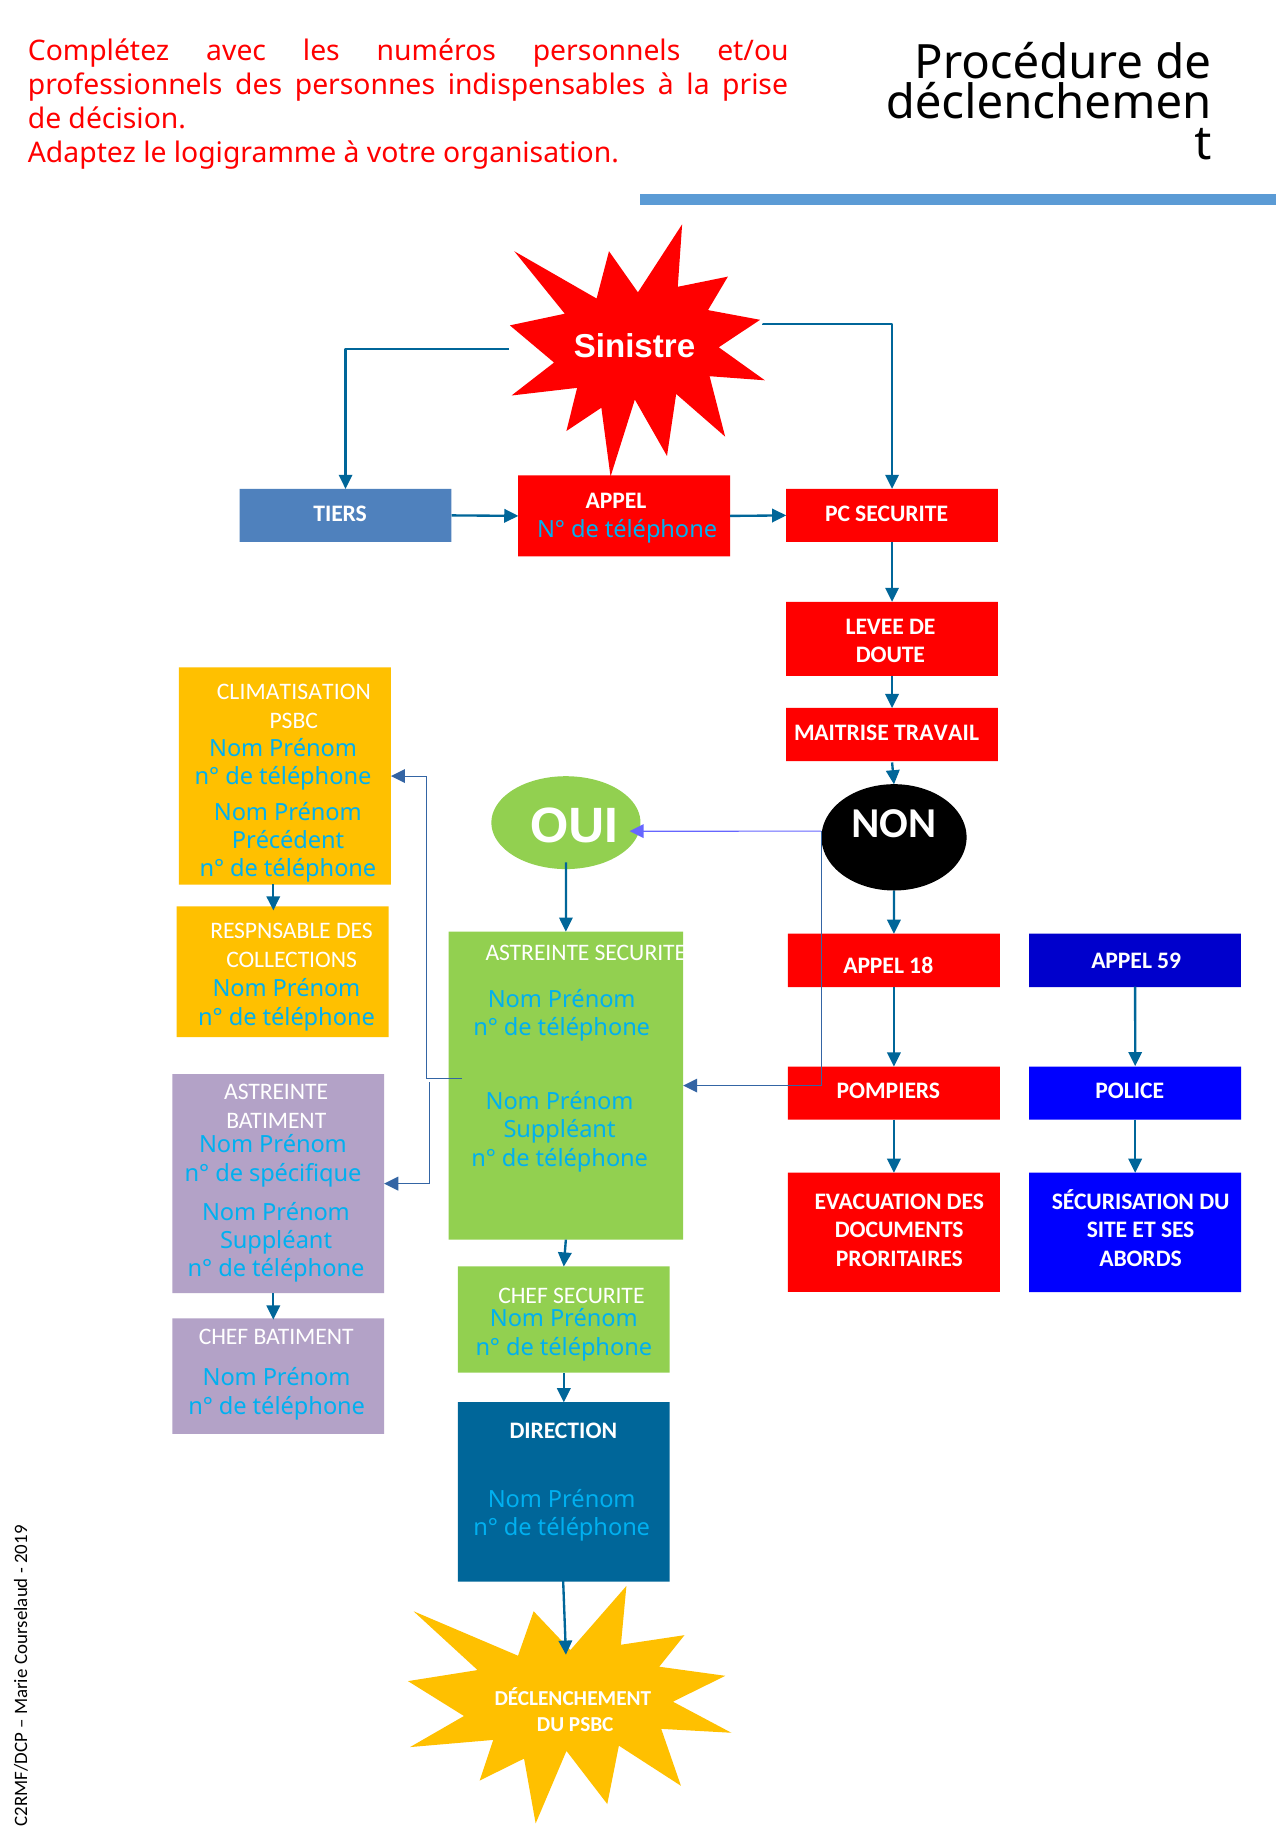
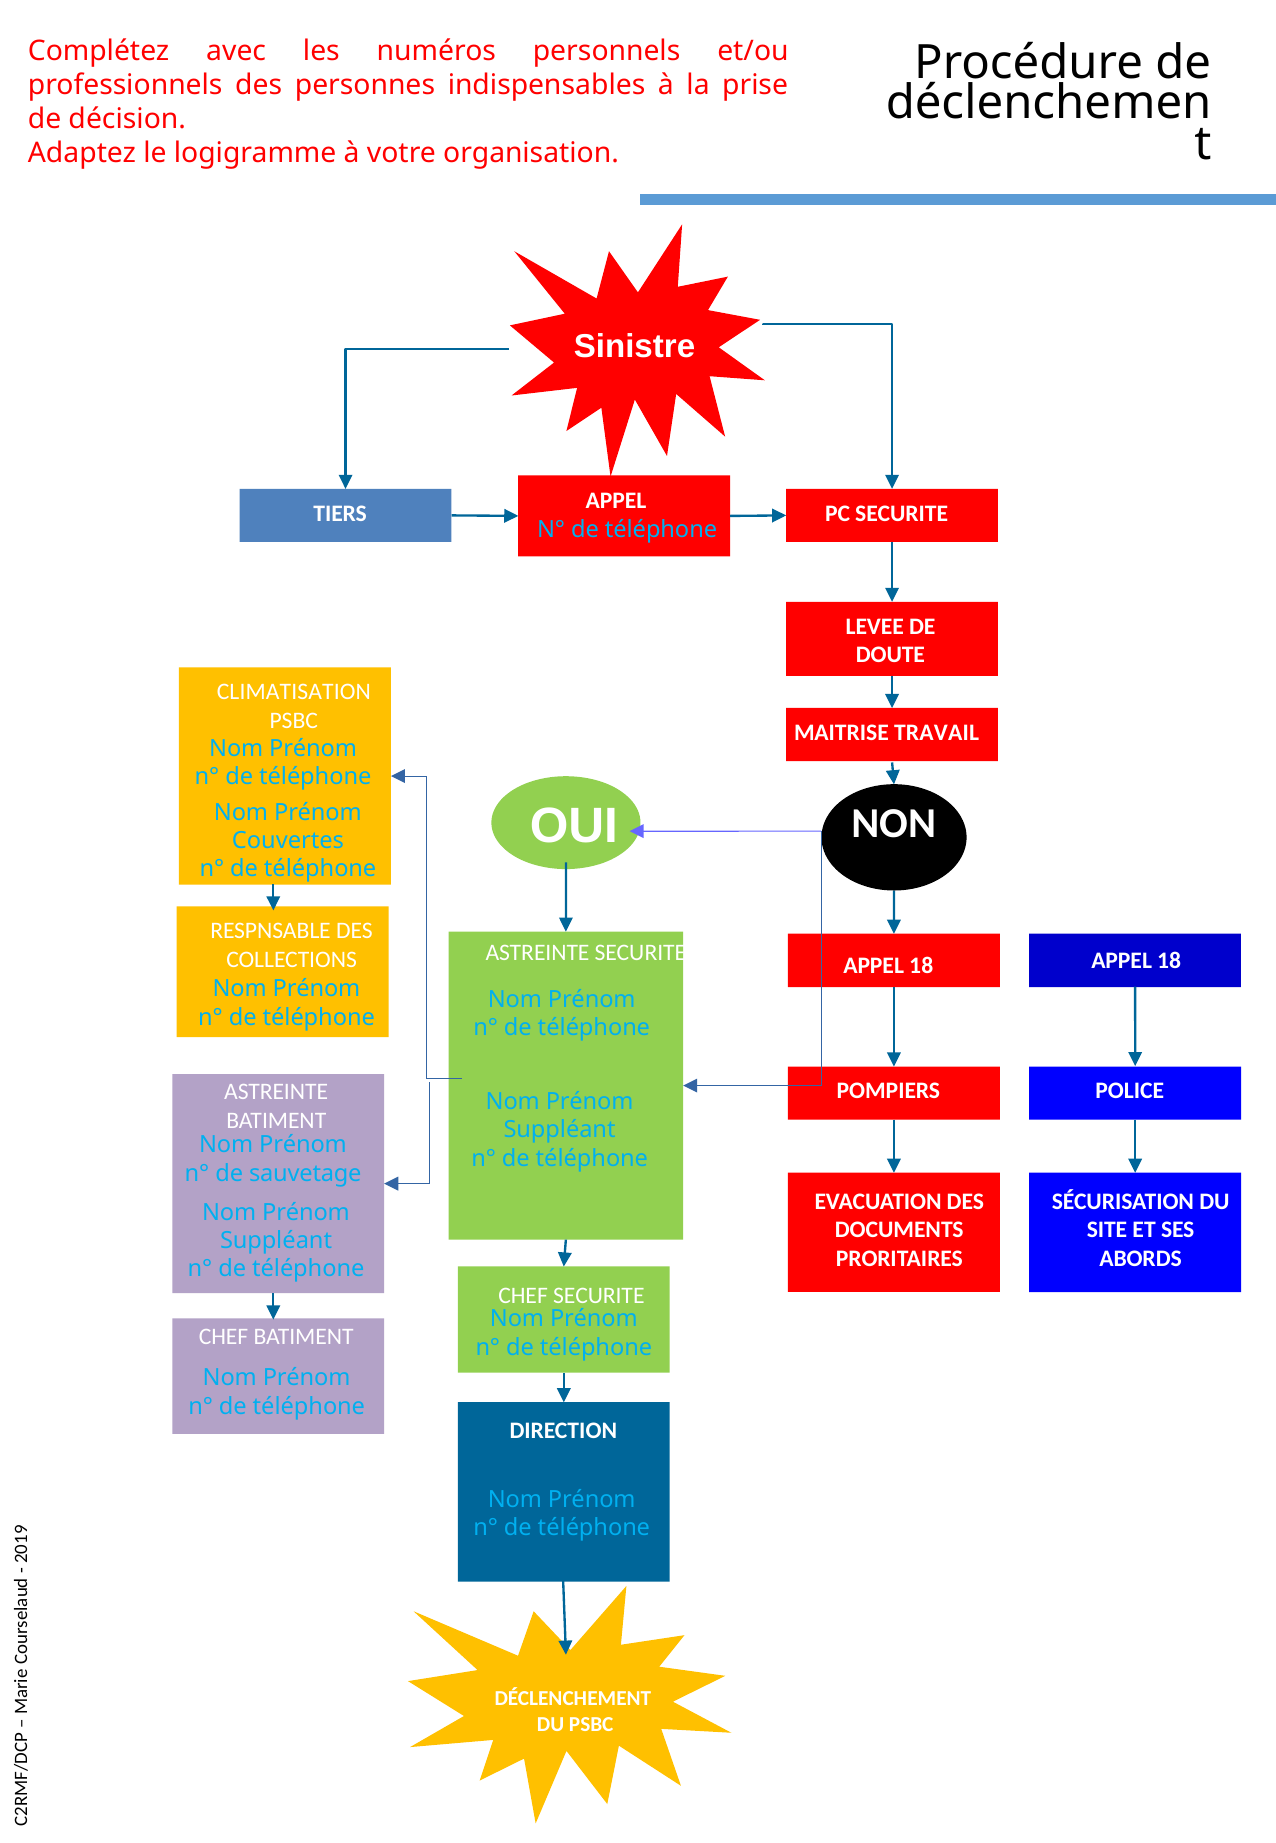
Précédent: Précédent -> Couvertes
59 at (1169, 961): 59 -> 18
spécifique: spécifique -> sauvetage
